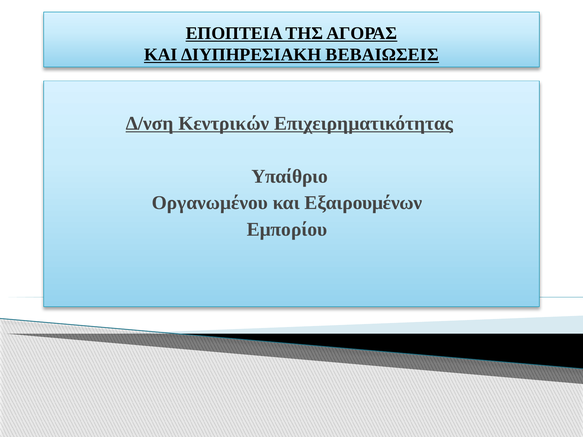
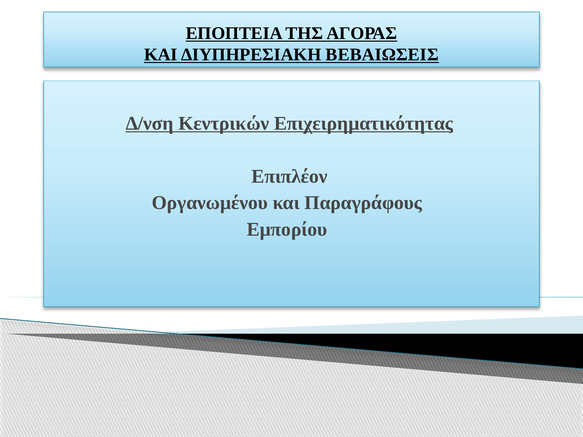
Υπαίθριο: Υπαίθριο -> Επιπλέον
Εξαιρουμένων: Εξαιρουμένων -> Παραγράφους
